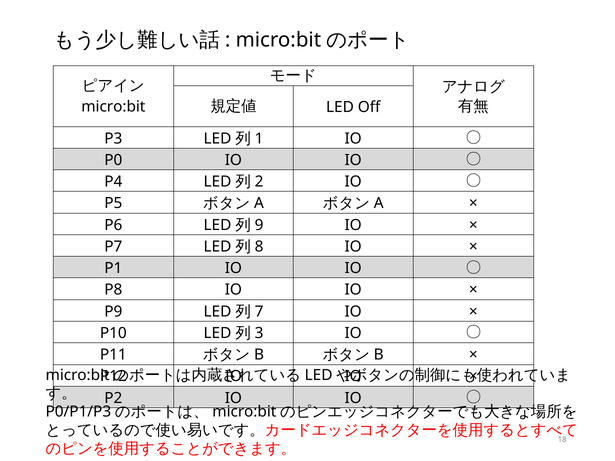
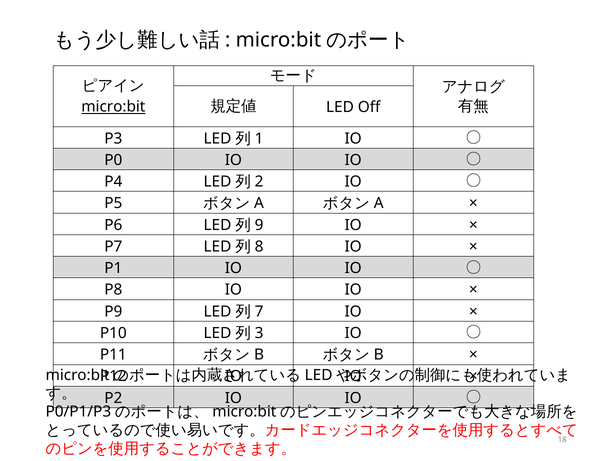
micro:bit at (113, 107) underline: none -> present
